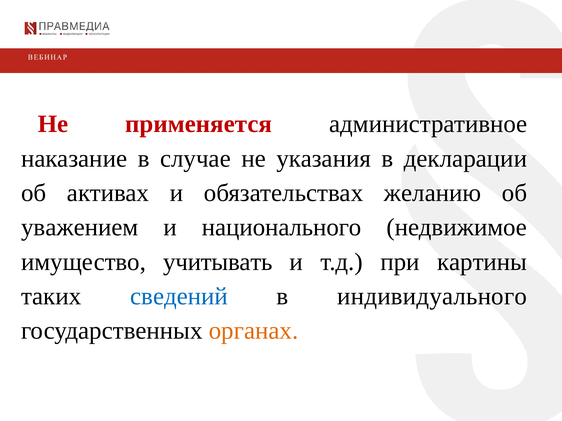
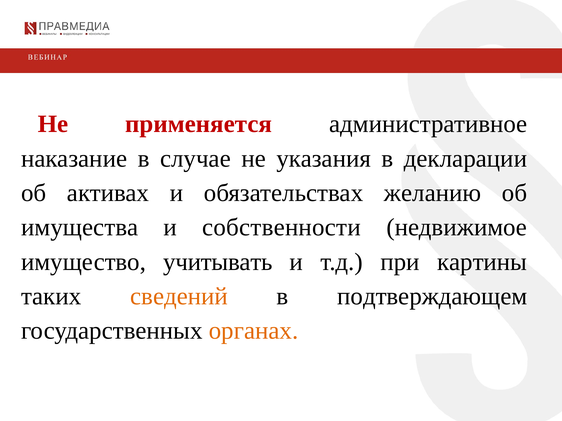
уважением: уважением -> имущества
национального: национального -> собственности
сведений colour: blue -> orange
индивидуального: индивидуального -> подтверждающем
